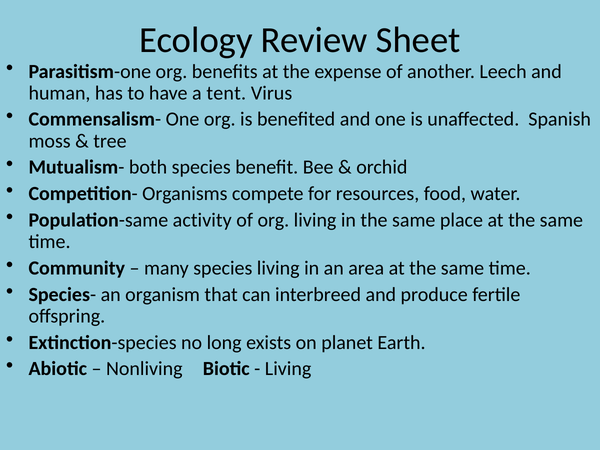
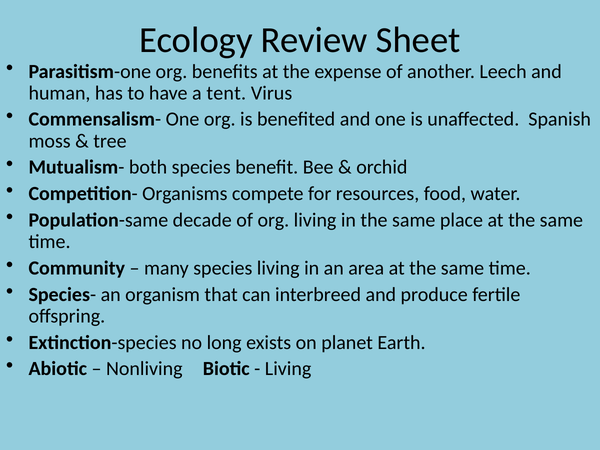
activity: activity -> decade
